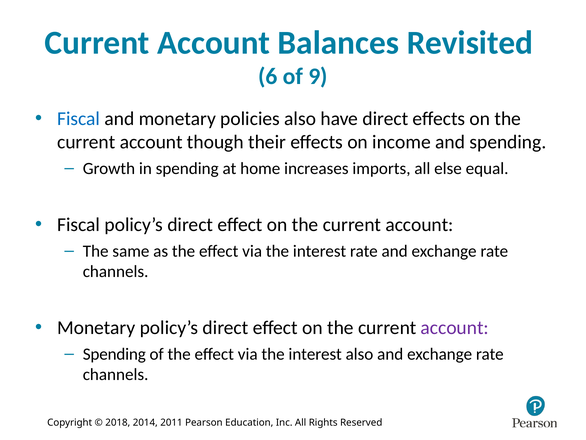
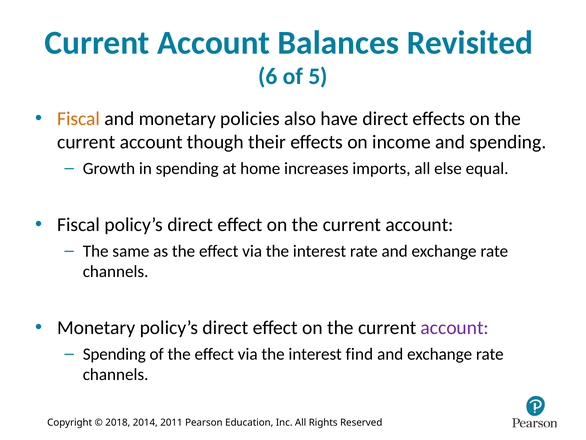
9: 9 -> 5
Fiscal at (79, 119) colour: blue -> orange
interest also: also -> find
